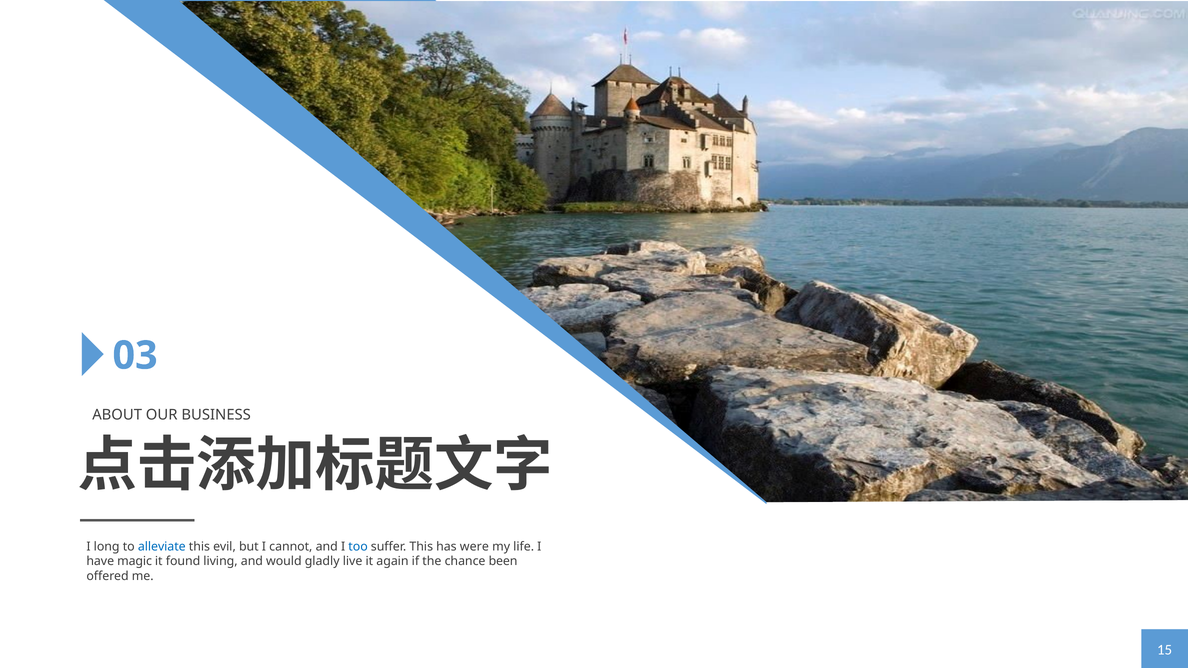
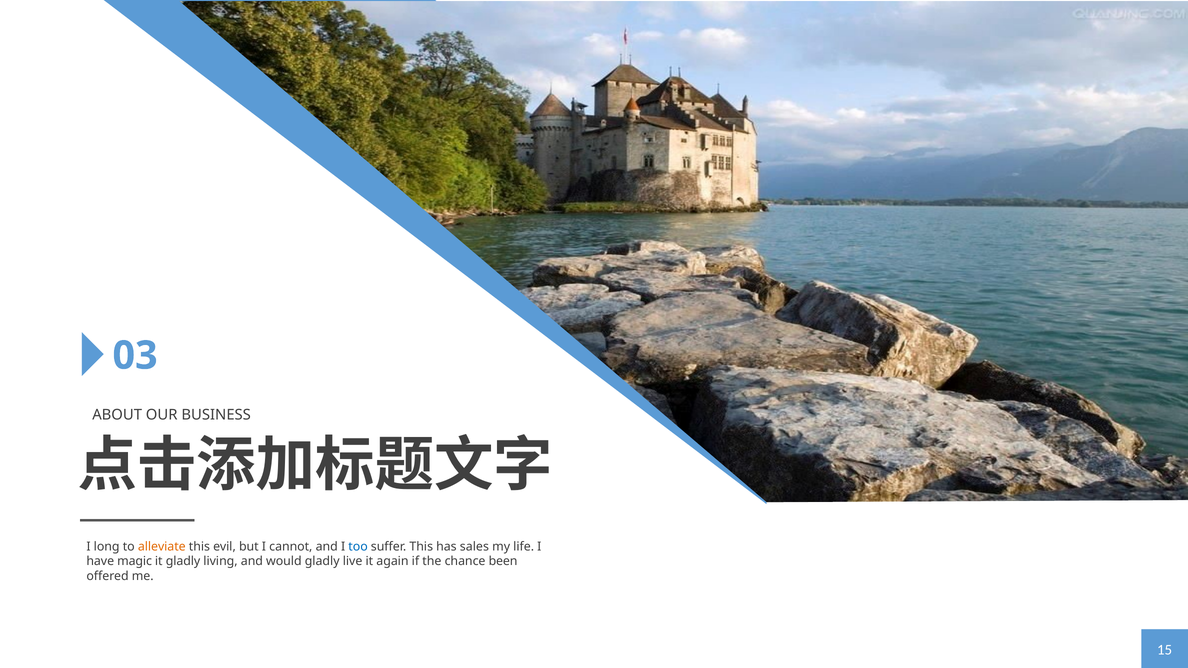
alleviate colour: blue -> orange
were: were -> sales
it found: found -> gladly
